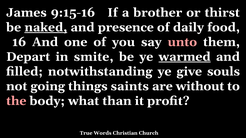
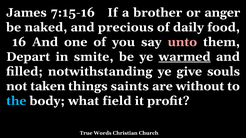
9:15-16: 9:15-16 -> 7:15-16
thirst: thirst -> anger
naked underline: present -> none
presence: presence -> precious
going: going -> taken
the colour: pink -> light blue
than: than -> field
